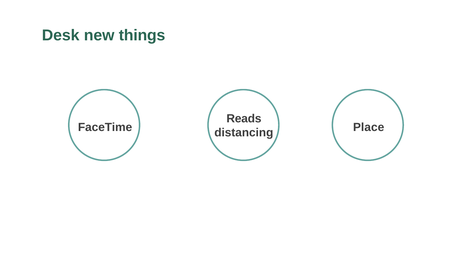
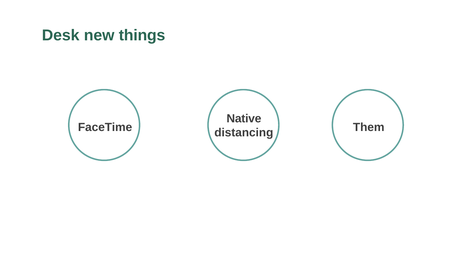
Reads: Reads -> Native
Place: Place -> Them
